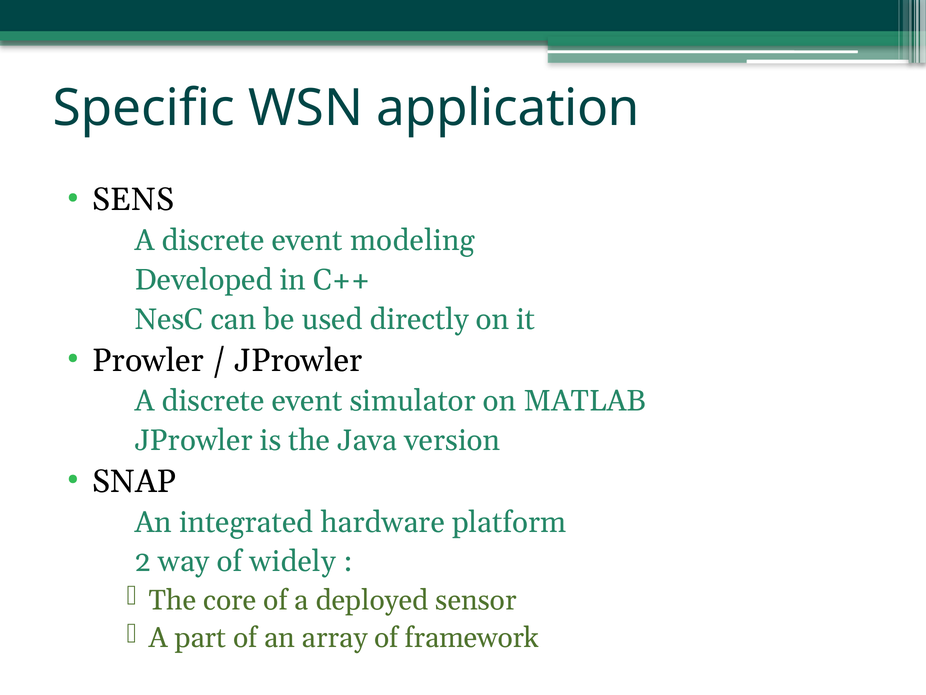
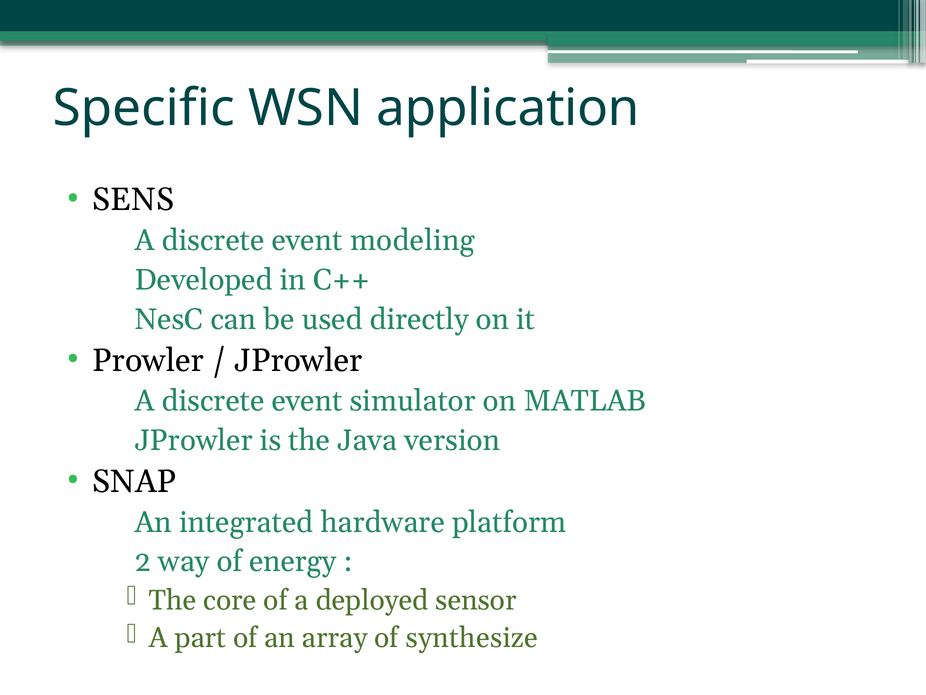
widely: widely -> energy
framework: framework -> synthesize
